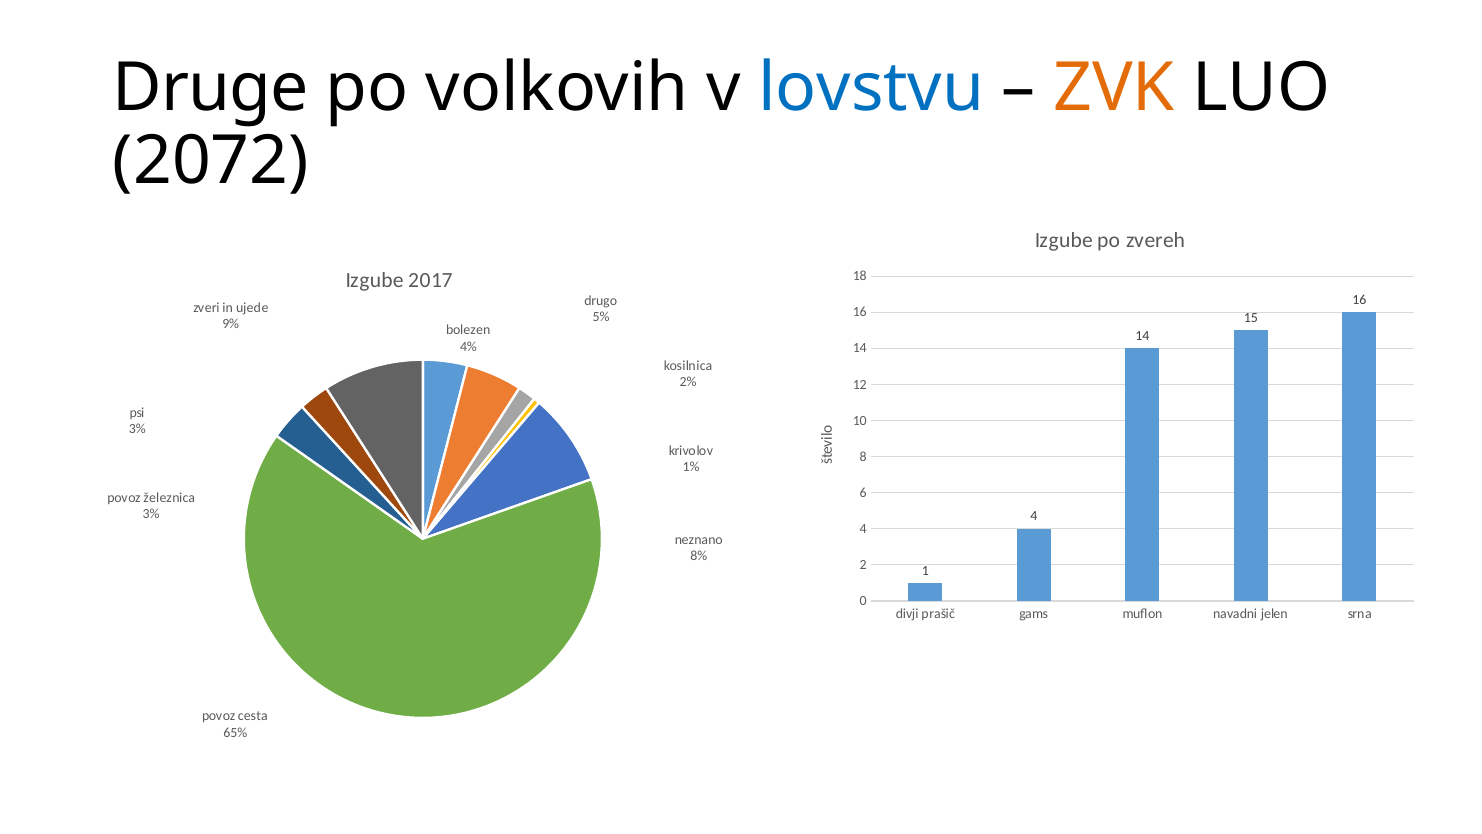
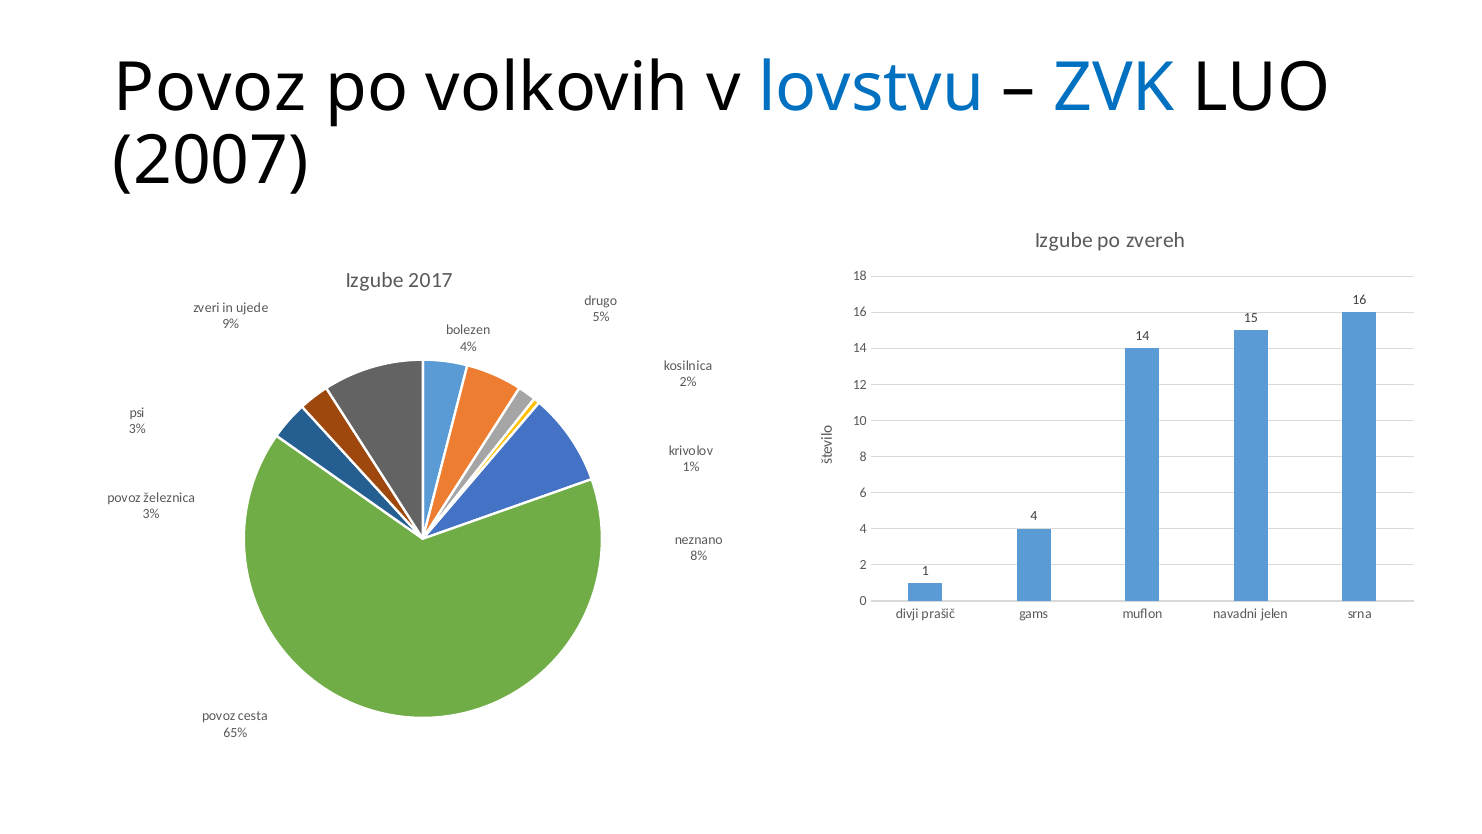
Druge at (211, 88): Druge -> Povoz
ZVK colour: orange -> blue
2072: 2072 -> 2007
